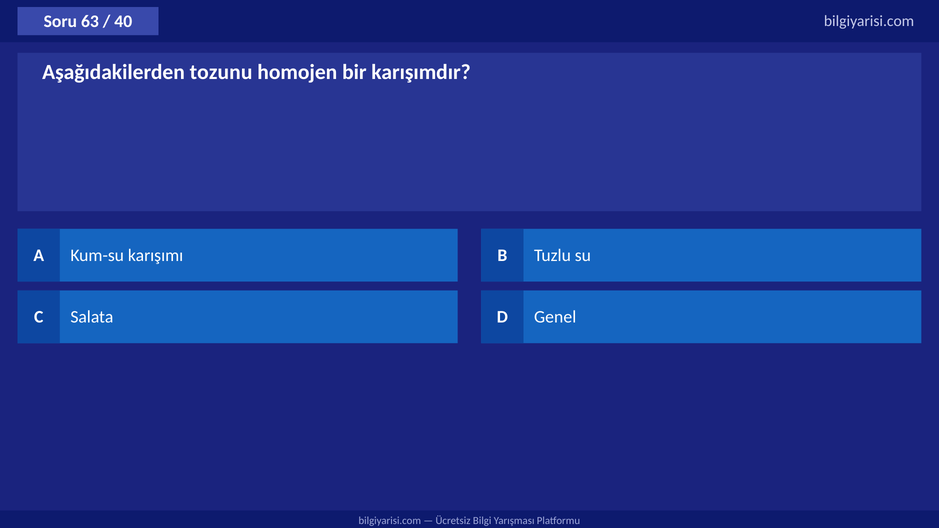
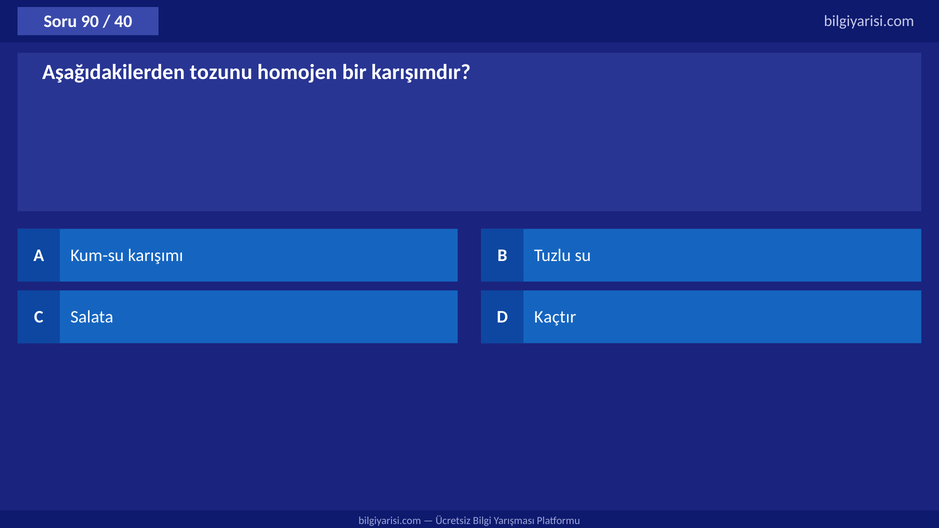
63: 63 -> 90
Genel: Genel -> Kaçtır
